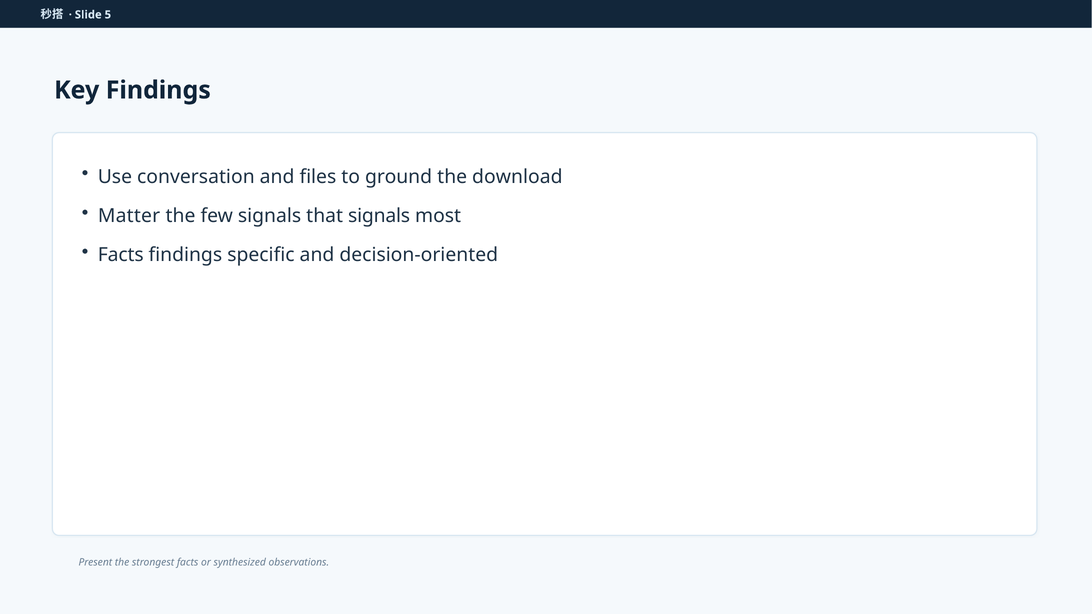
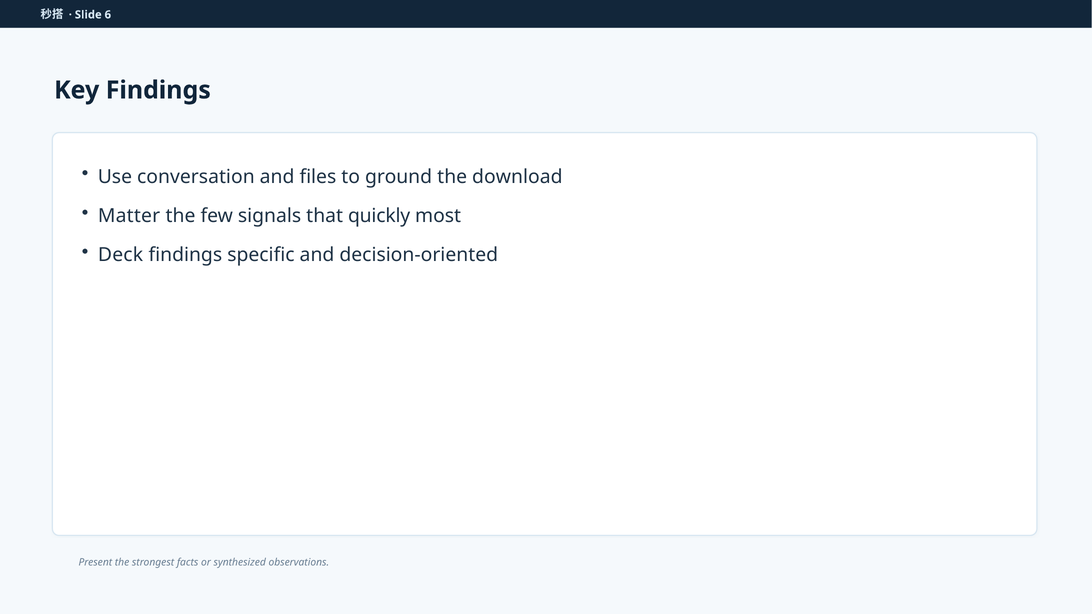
5: 5 -> 6
that signals: signals -> quickly
Facts at (121, 255): Facts -> Deck
